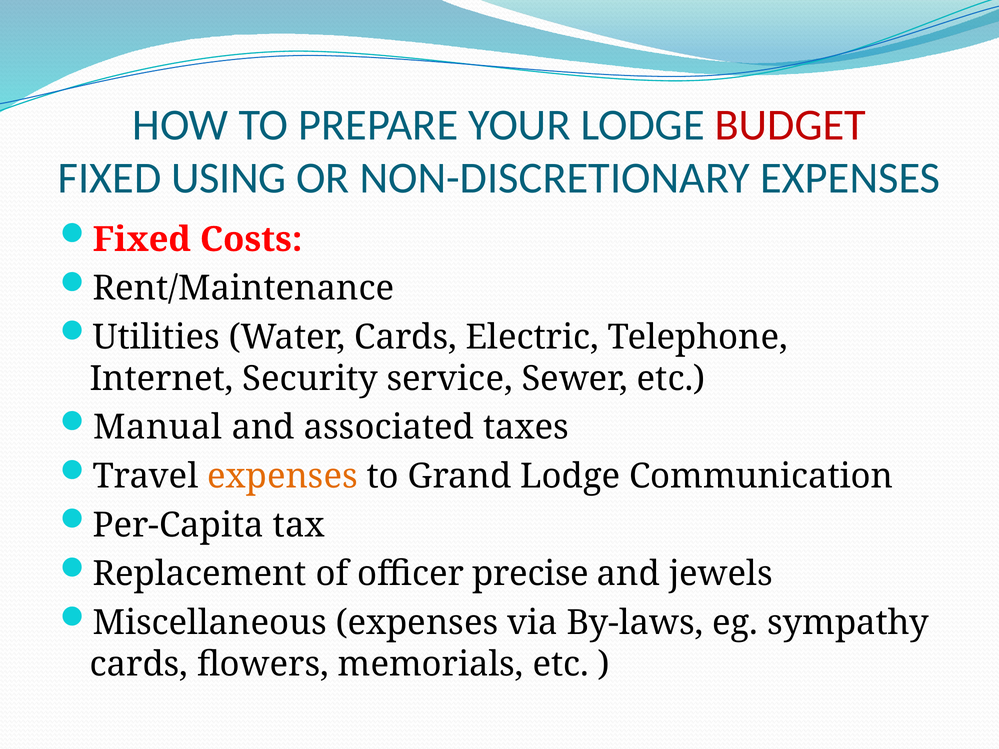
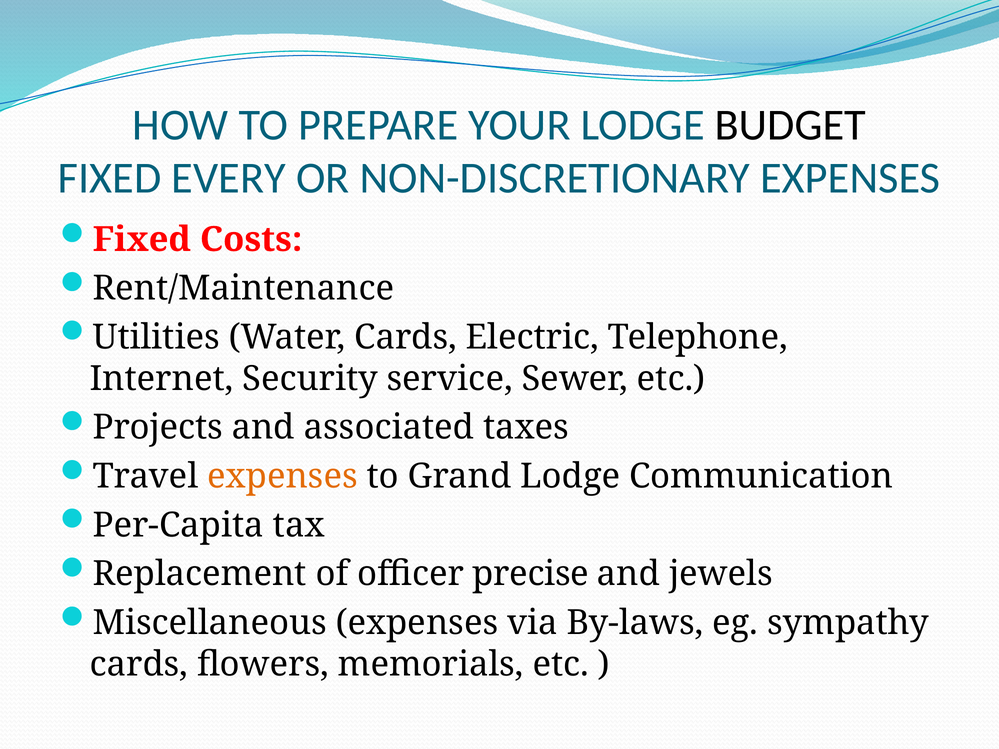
BUDGET colour: red -> black
USING: USING -> EVERY
Manual: Manual -> Projects
